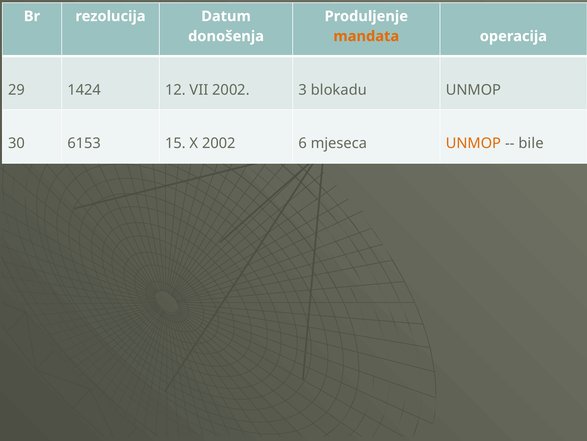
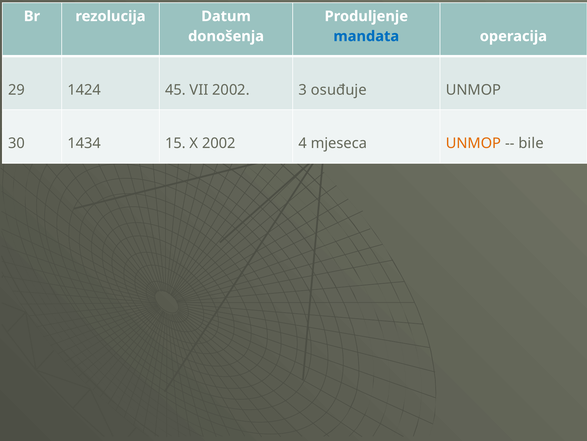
mandata colour: orange -> blue
12: 12 -> 45
blokadu: blokadu -> osuđuje
6153: 6153 -> 1434
6: 6 -> 4
